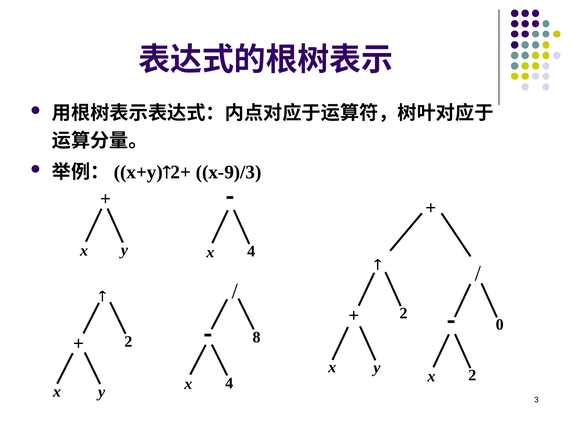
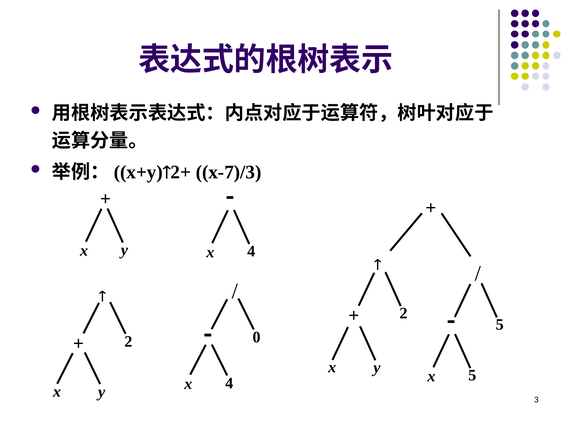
x-9)/3: x-9)/3 -> x-7)/3
0 at (500, 324): 0 -> 5
8: 8 -> 0
y 2: 2 -> 5
